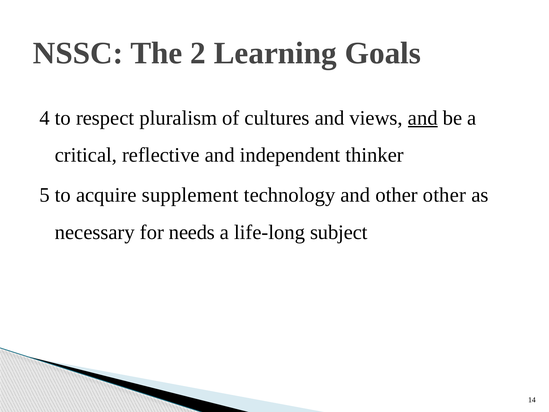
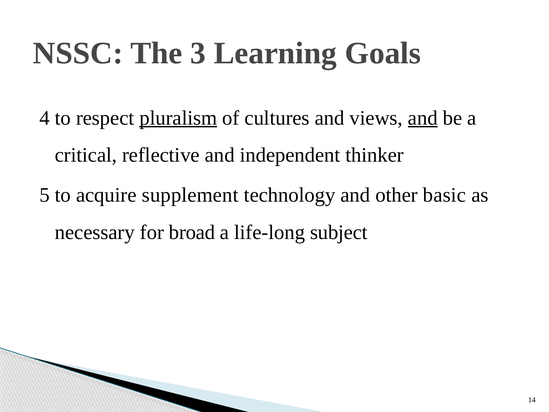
2: 2 -> 3
pluralism underline: none -> present
other other: other -> basic
needs: needs -> broad
